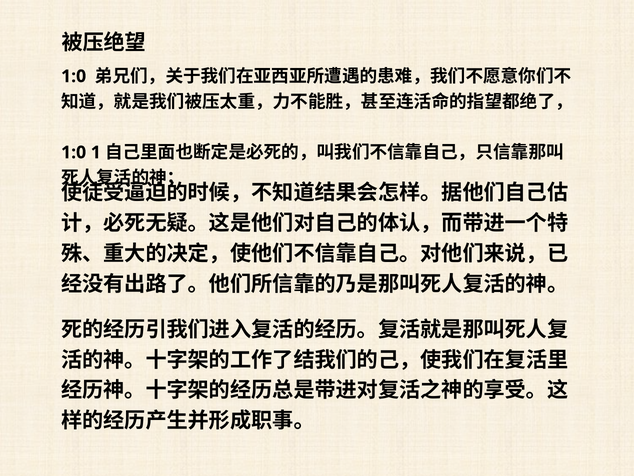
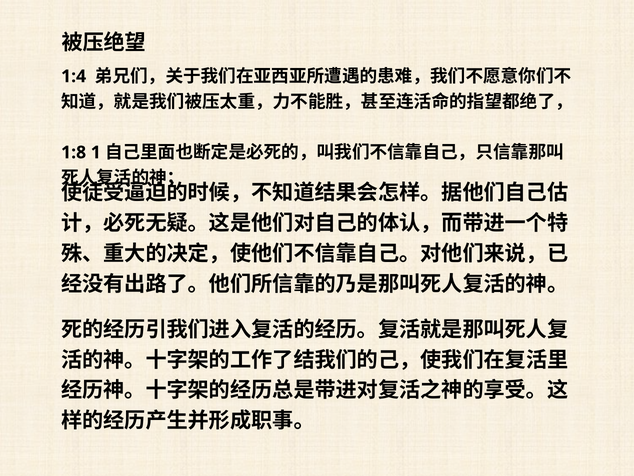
1:0 at (74, 76): 1:0 -> 1:4
1:0 at (74, 152): 1:0 -> 1:8
